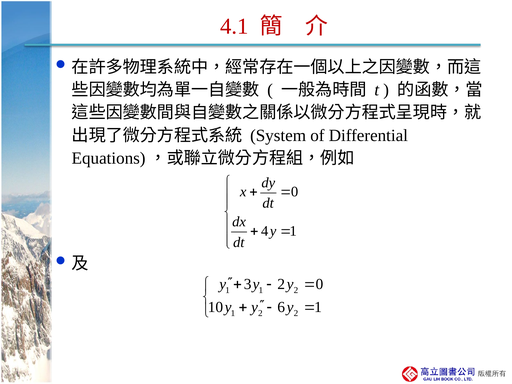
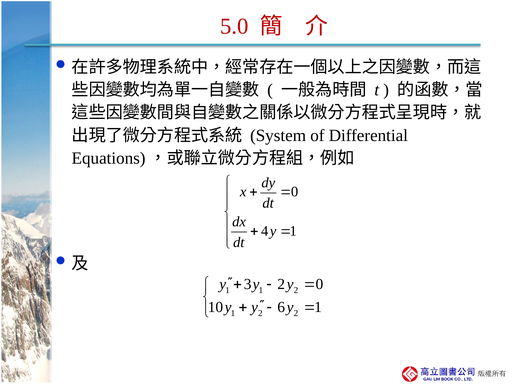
4.1: 4.1 -> 5.0
